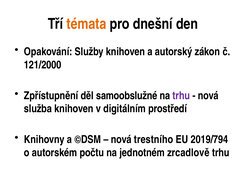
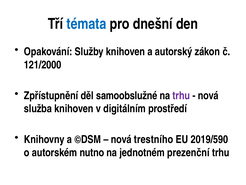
témata colour: orange -> blue
2019/794: 2019/794 -> 2019/590
počtu: počtu -> nutno
zrcadlově: zrcadlově -> prezenční
